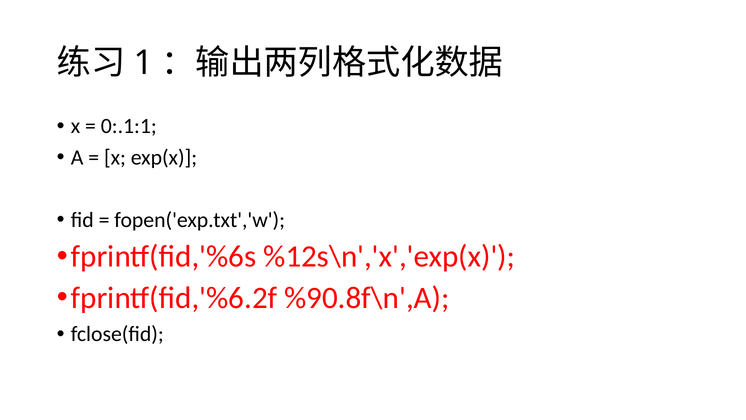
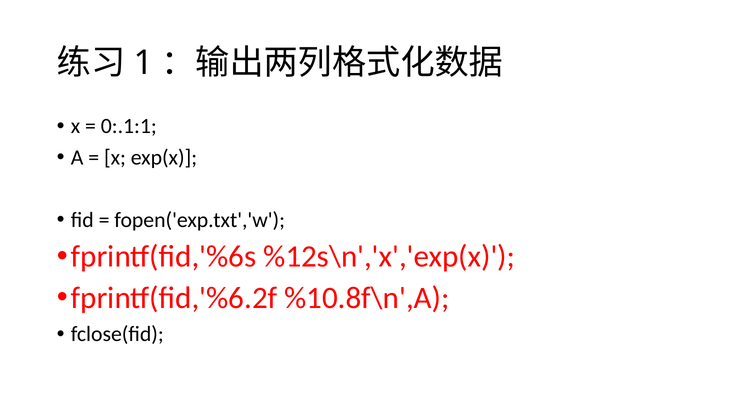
%90.8f\n',A: %90.8f\n',A -> %10.8f\n',A
